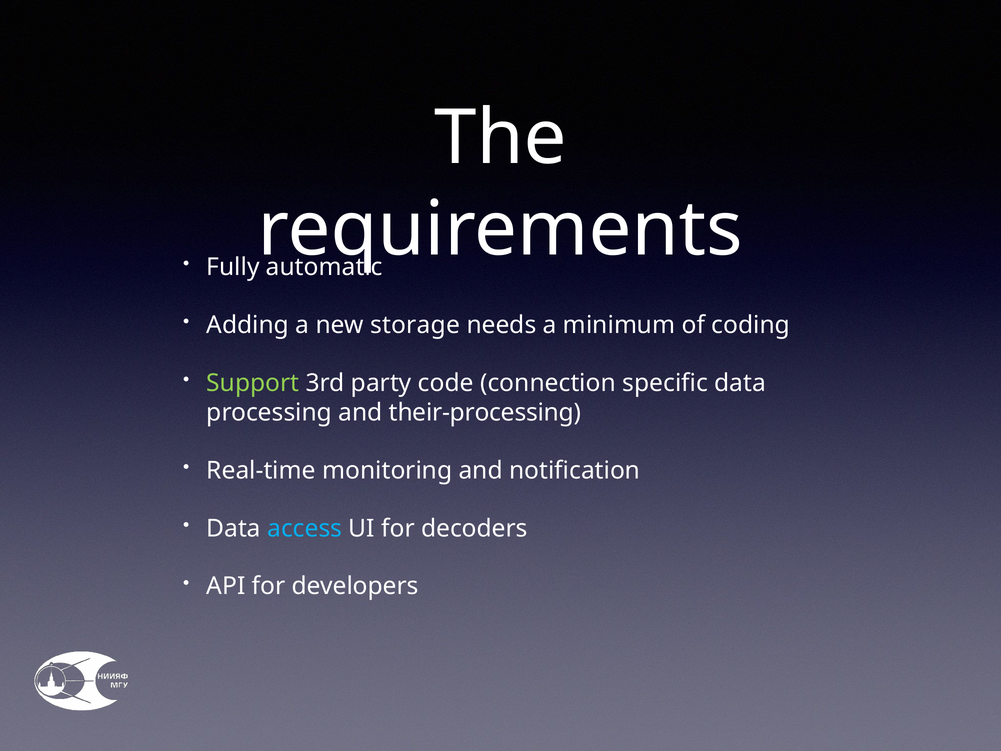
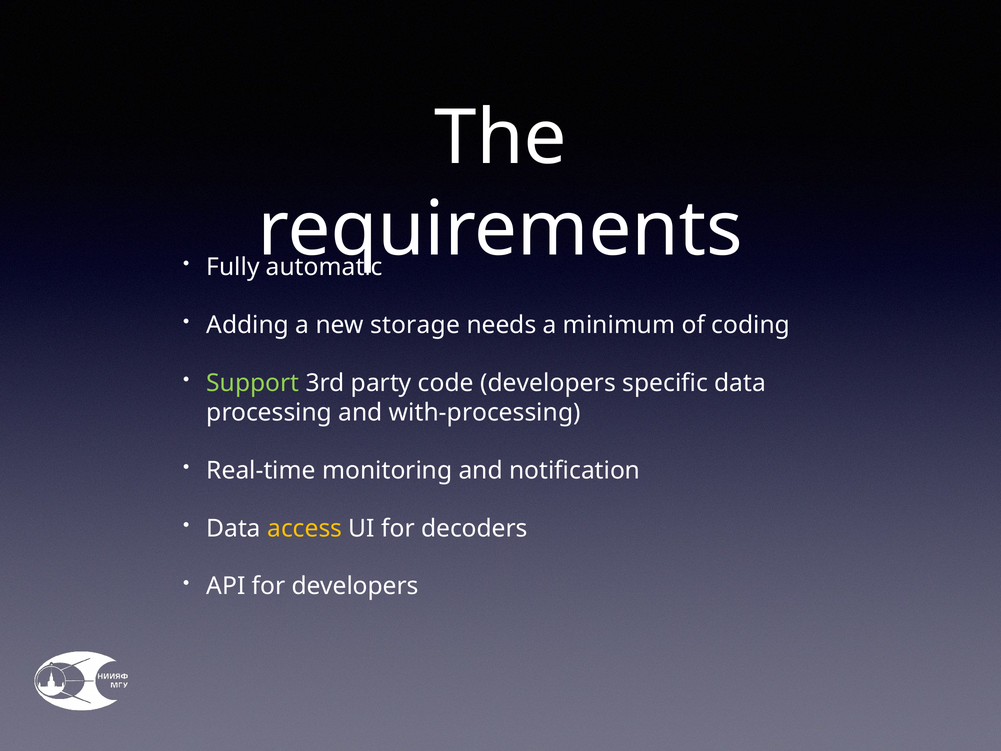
code connection: connection -> developers
their-processing: their-processing -> with-processing
access colour: light blue -> yellow
